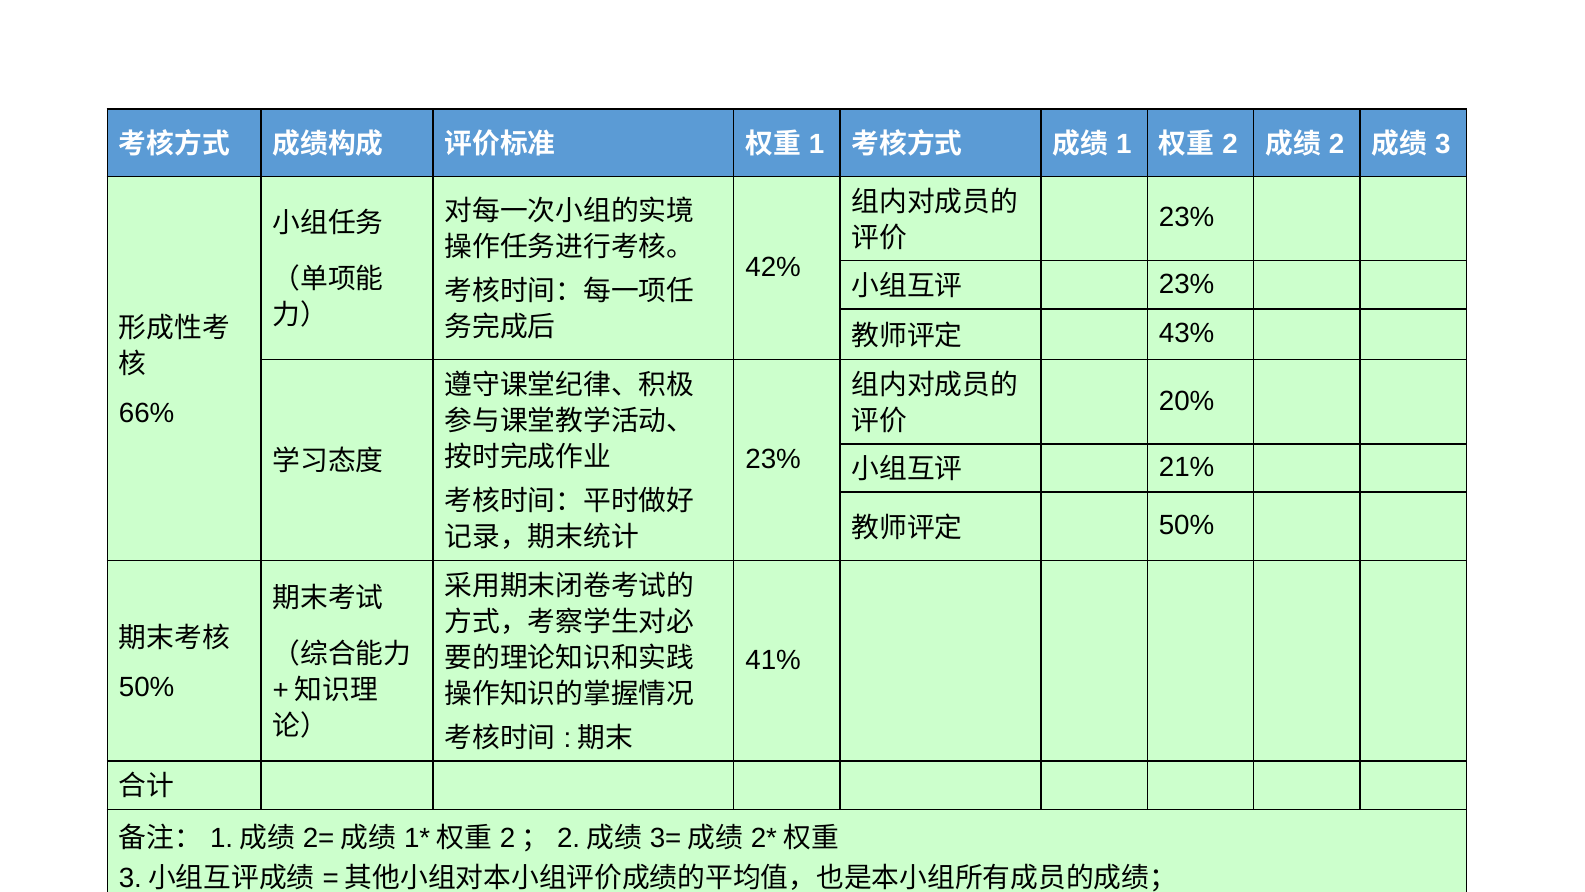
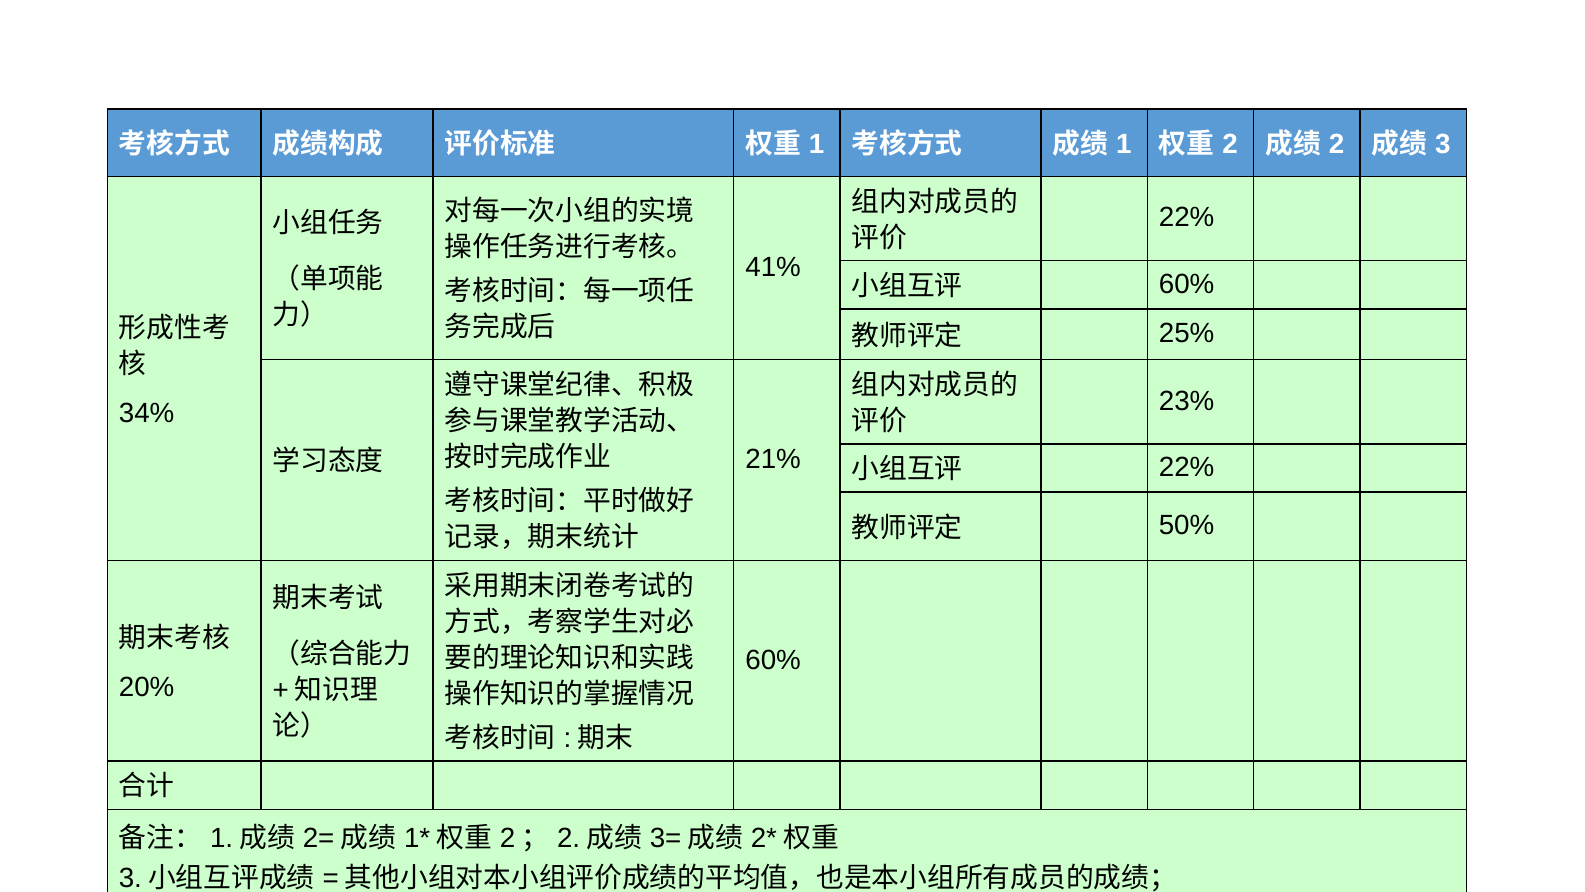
23% at (1187, 218): 23% -> 22%
42%: 42% -> 41%
23% at (1187, 284): 23% -> 60%
43%: 43% -> 25%
20%: 20% -> 23%
66%: 66% -> 34%
23% at (773, 459): 23% -> 21%
21% at (1187, 467): 21% -> 22%
41% at (773, 660): 41% -> 60%
50% at (147, 687): 50% -> 20%
